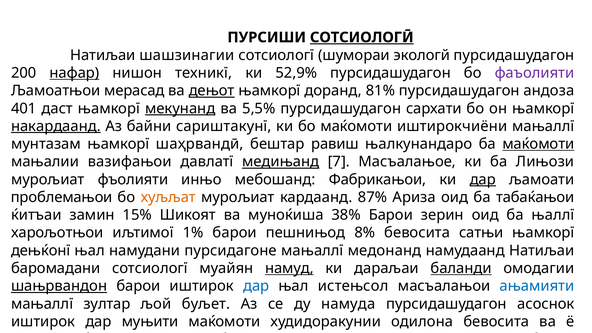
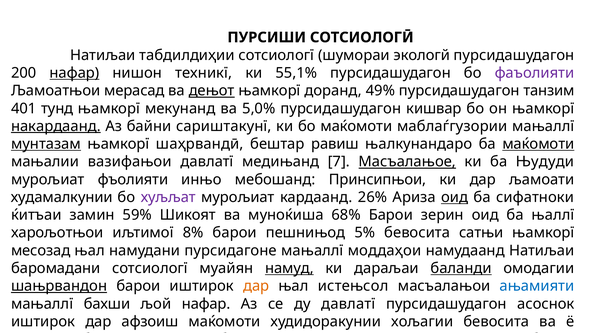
СОТСИОЛОГӢ underline: present -> none
шашзинагии: шашзинагии -> табдилдиҳии
52,9%: 52,9% -> 55,1%
81%: 81% -> 49%
андоза: андоза -> танзим
даст: даст -> тунд
мекунанд underline: present -> none
5,5%: 5,5% -> 5,0%
сархати: сархати -> кишвар
иштирокчиёни: иштирокчиёни -> маблаѓгузории
мунтазам underline: none -> present
медињанд underline: present -> none
Масъалањое underline: none -> present
Лињози: Лињози -> Њудуди
Фабрикањои: Фабрикањои -> Принсипњои
дар at (483, 179) underline: present -> none
проблемањои: проблемањои -> худамалкунии
хуљљат colour: orange -> purple
87%: 87% -> 26%
оид at (455, 197) underline: none -> present
табаќањои: табаќањои -> сифатноки
15%: 15% -> 59%
38%: 38% -> 68%
1%: 1% -> 8%
8%: 8% -> 5%
дењќонї: дењќонї -> месозад
медонанд: медонанд -> моддаҳои
дар at (256, 286) colour: blue -> orange
зултар: зултар -> бахши
љой буљет: буљет -> нафар
ду намуда: намуда -> давлатї
муњити: муњити -> афзоиш
одилона: одилона -> хољагии
